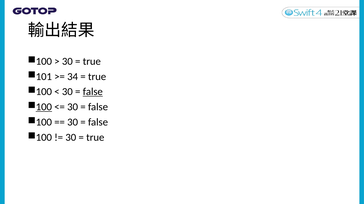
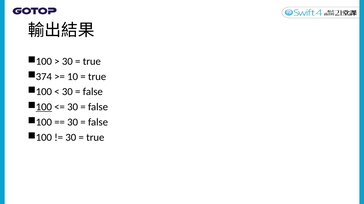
101: 101 -> 374
34: 34 -> 10
false at (93, 92) underline: present -> none
